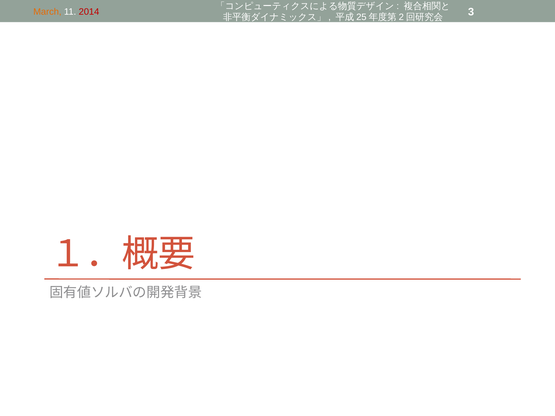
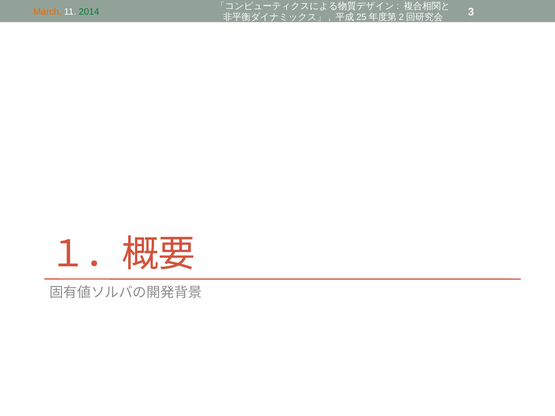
2014 colour: red -> green
